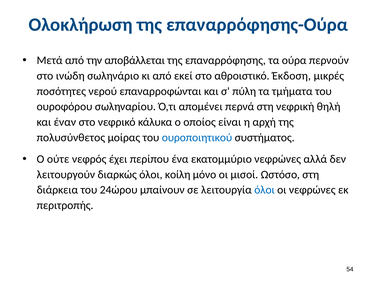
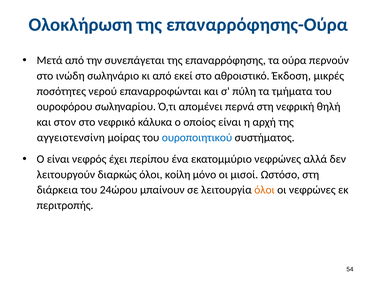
αποβάλλεται: αποβάλλεται -> συνεπάγεται
έναν: έναν -> στον
πολυσύνθετος: πολυσύνθετος -> αγγειοτενσίνη
Ο ούτε: ούτε -> είναι
όλοι at (264, 190) colour: blue -> orange
